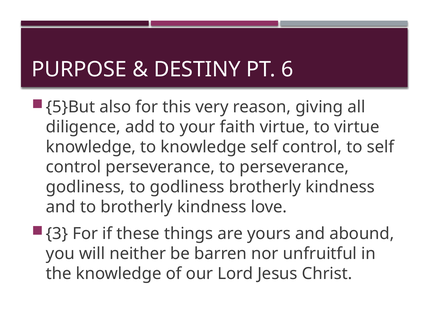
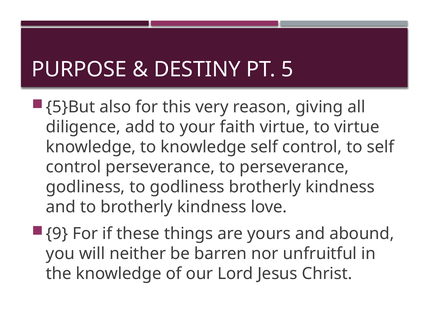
6: 6 -> 5
3: 3 -> 9
